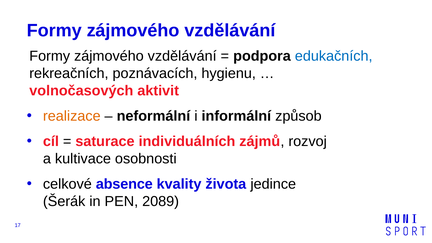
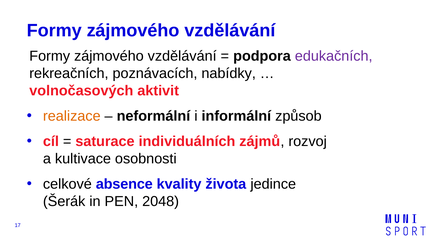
edukačních colour: blue -> purple
hygienu: hygienu -> nabídky
2089: 2089 -> 2048
